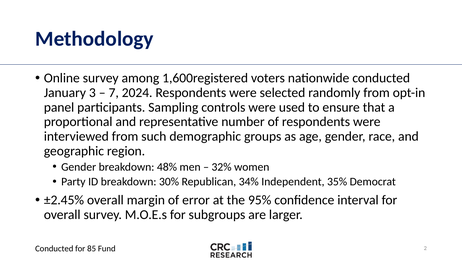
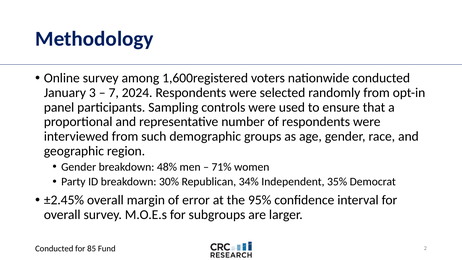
32%: 32% -> 71%
